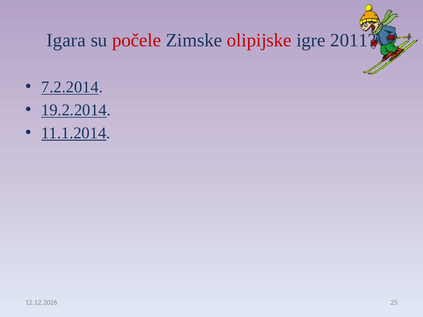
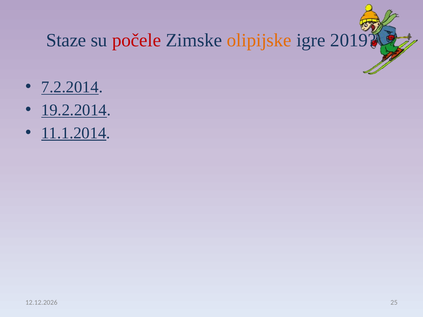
Igara: Igara -> Staze
olipijske colour: red -> orange
2011: 2011 -> 2019
